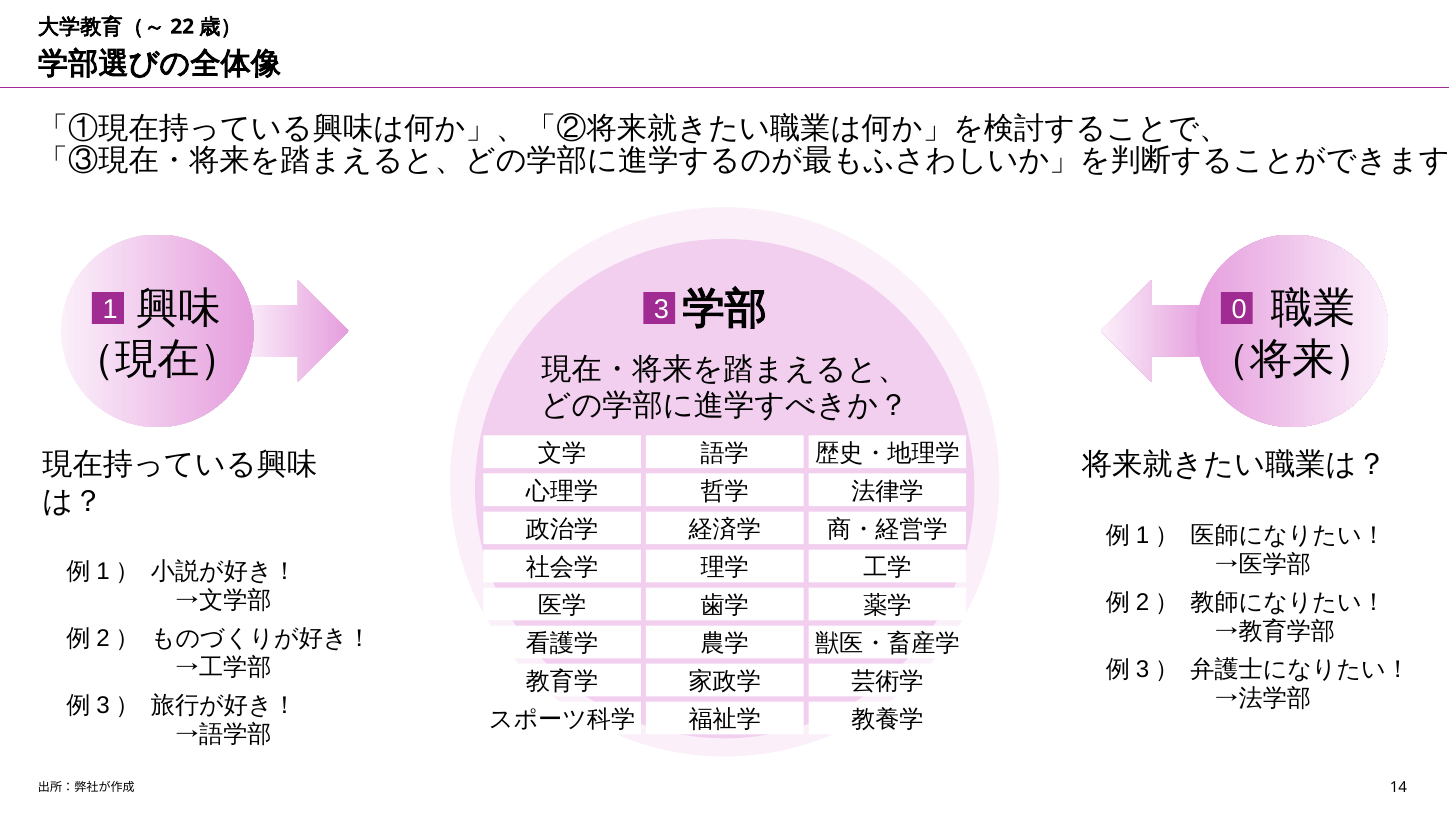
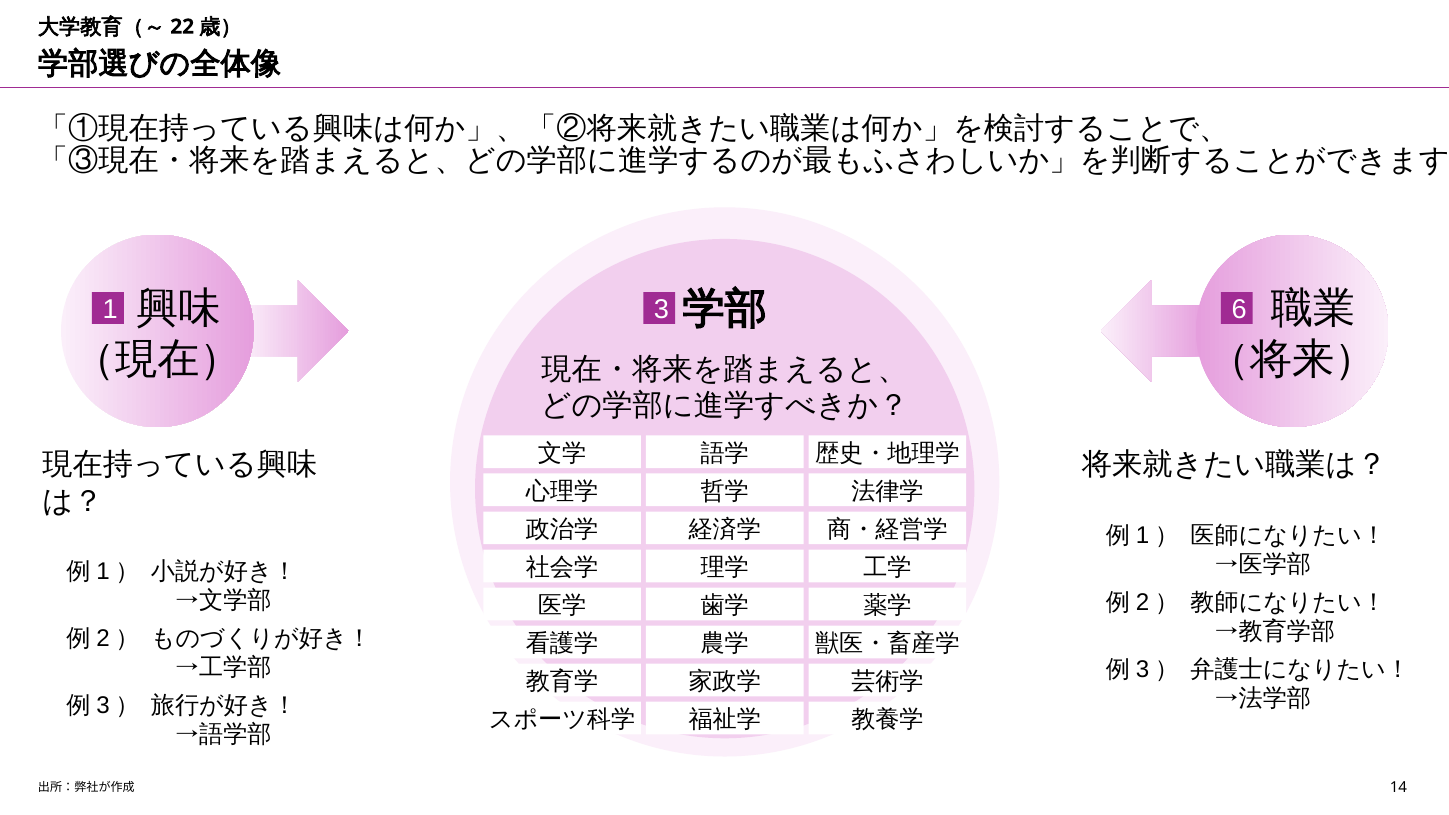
0: 0 -> 6
